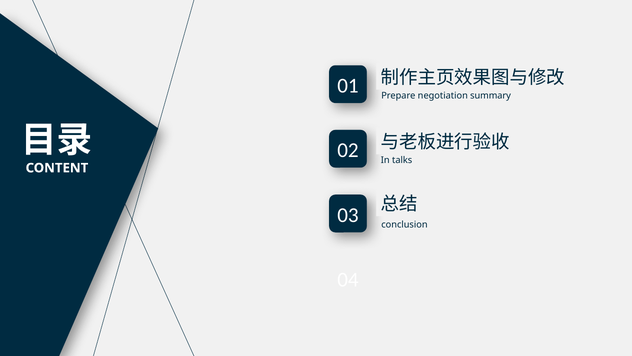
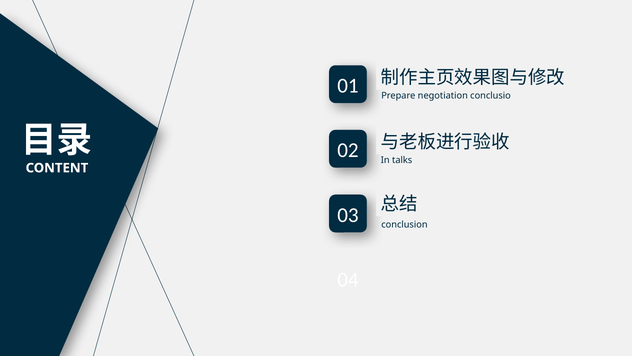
summary: summary -> conclusio
